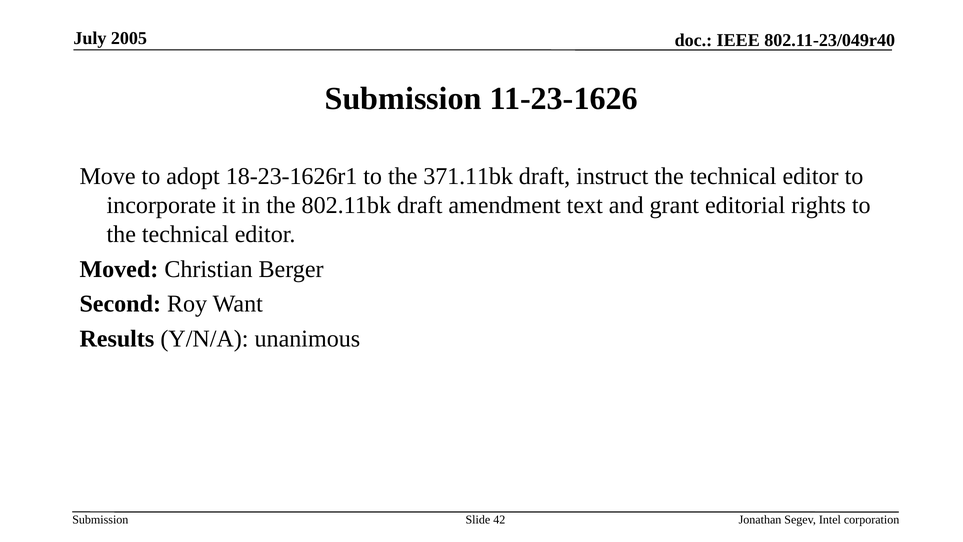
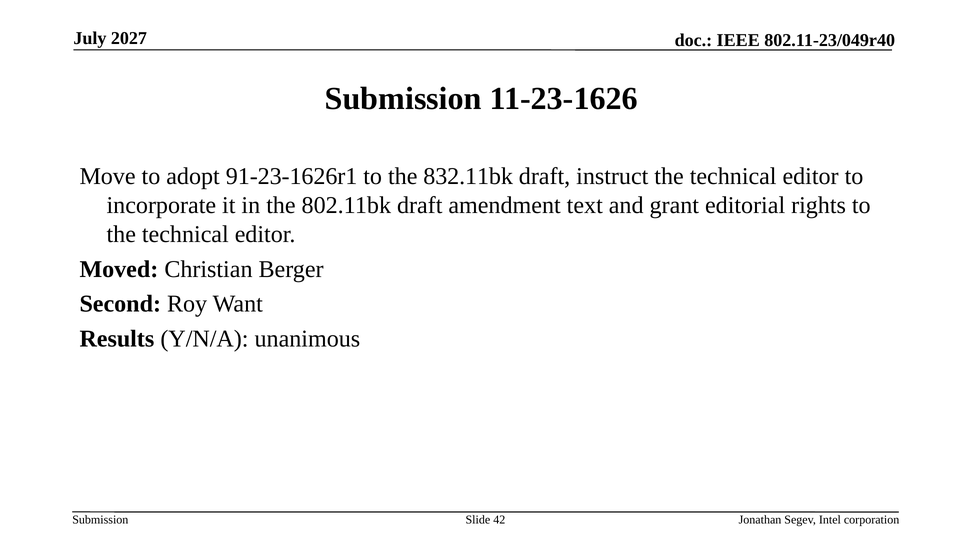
2005: 2005 -> 2027
18-23-1626r1: 18-23-1626r1 -> 91-23-1626r1
371.11bk: 371.11bk -> 832.11bk
